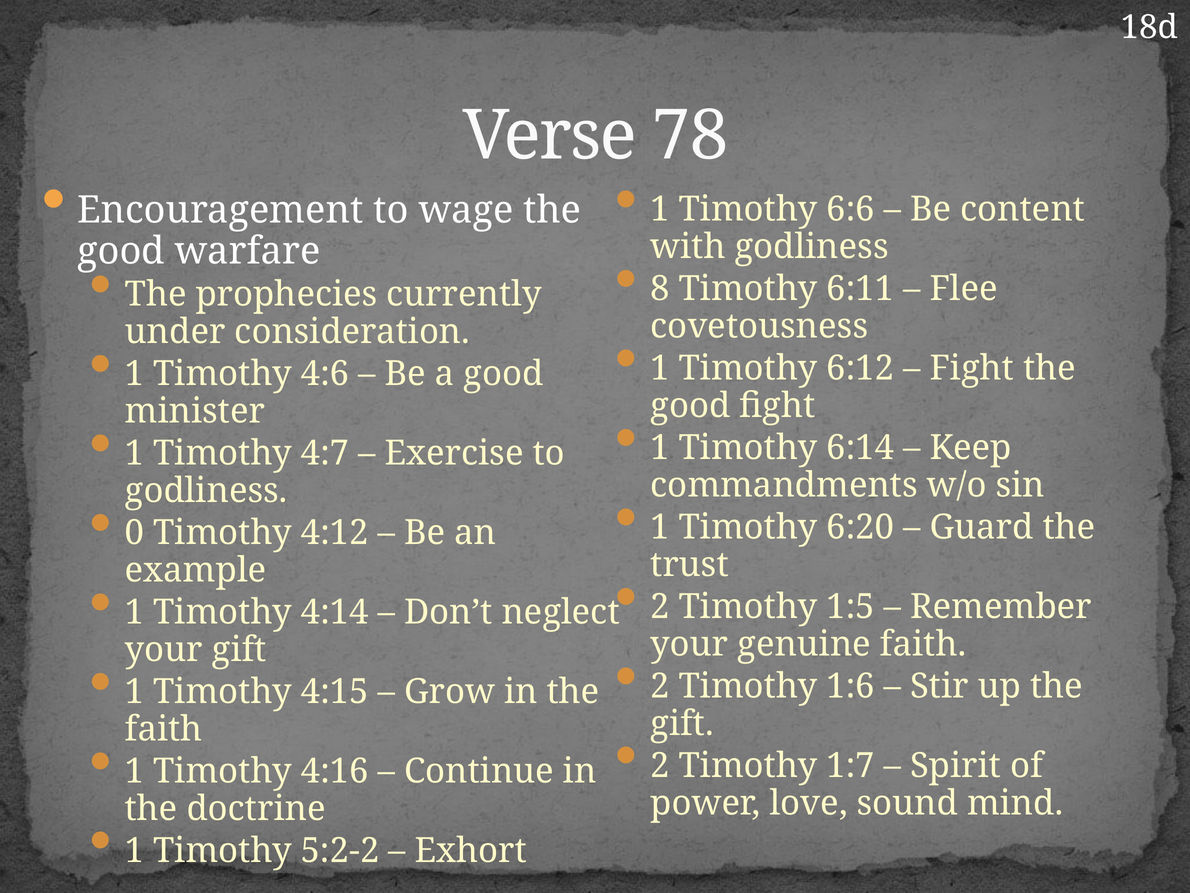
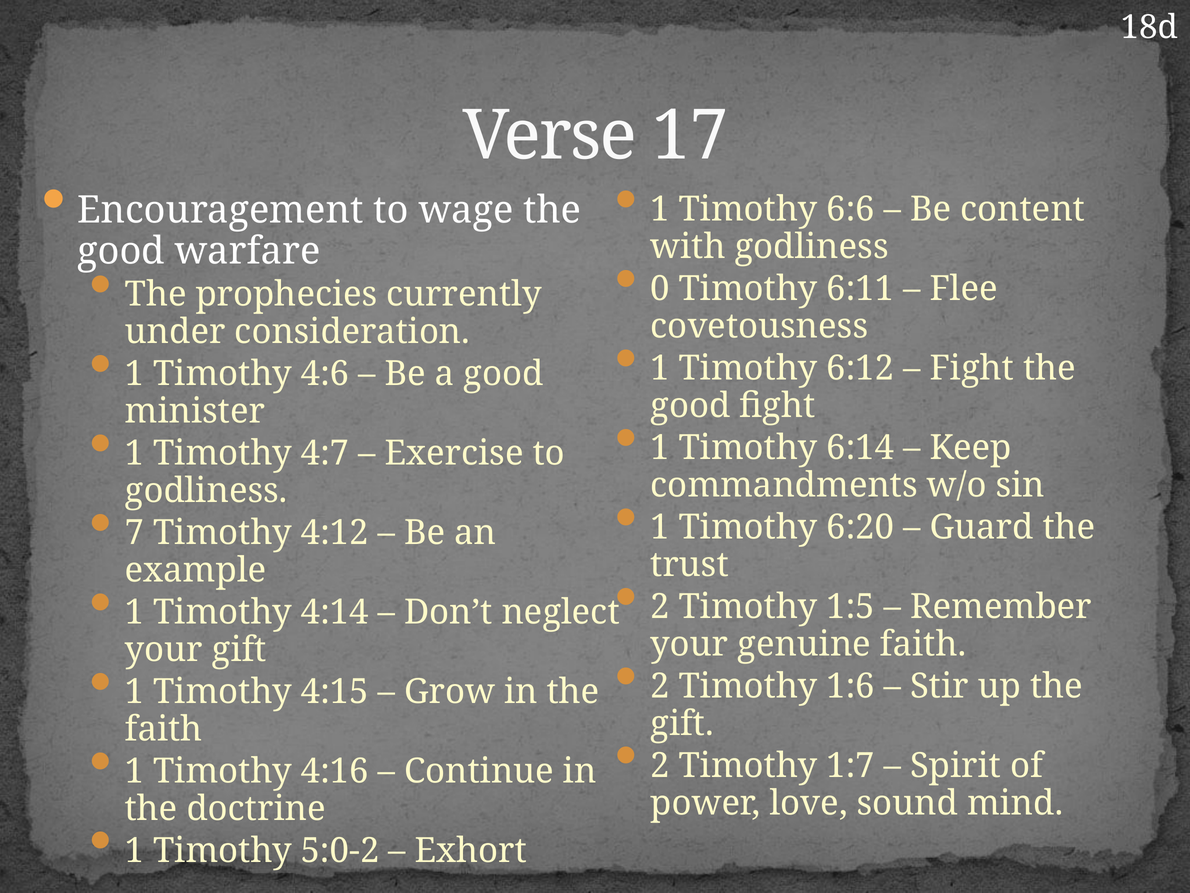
78: 78 -> 17
8: 8 -> 0
0: 0 -> 7
5:2-2: 5:2-2 -> 5:0-2
